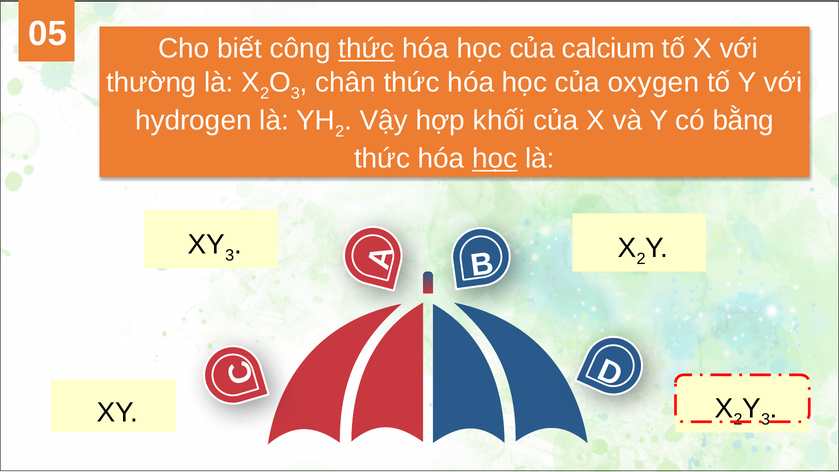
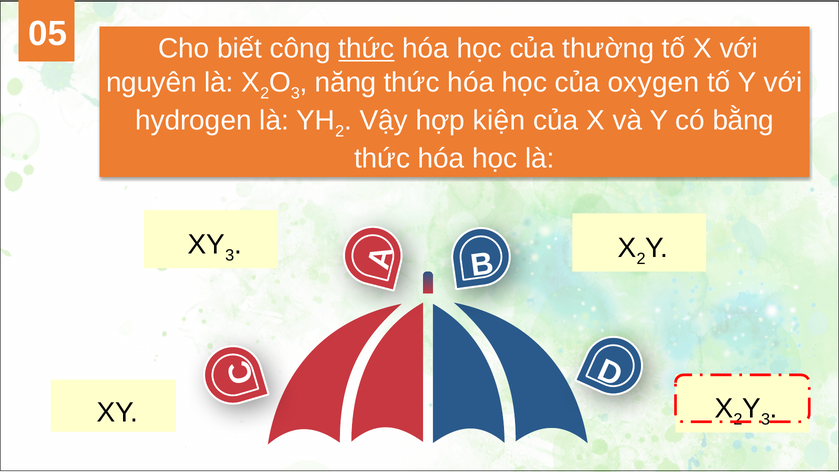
calcium: calcium -> thường
thường: thường -> nguyên
chân: chân -> năng
khối: khối -> kiện
học at (495, 159) underline: present -> none
